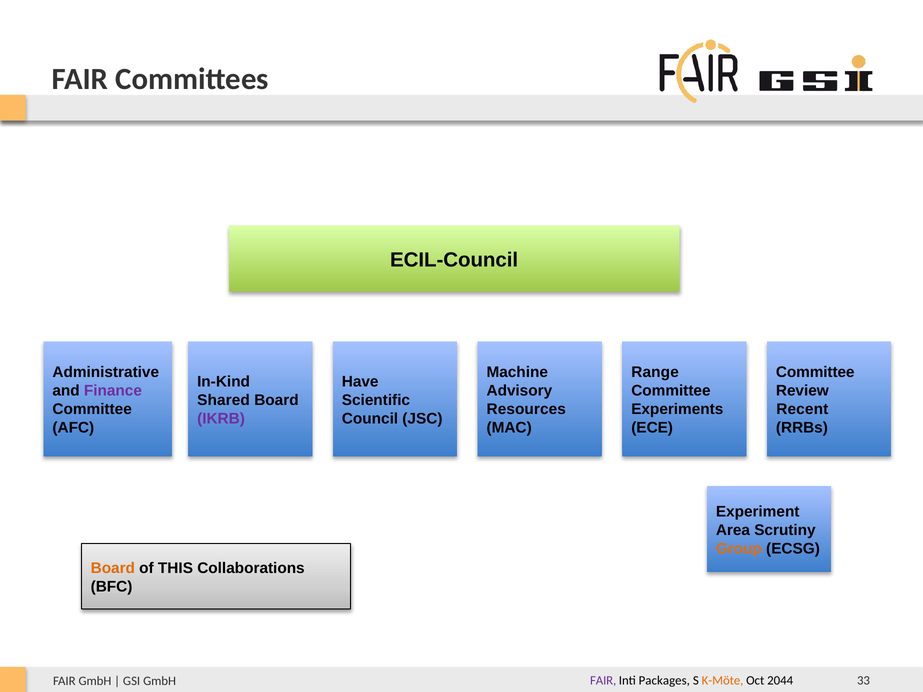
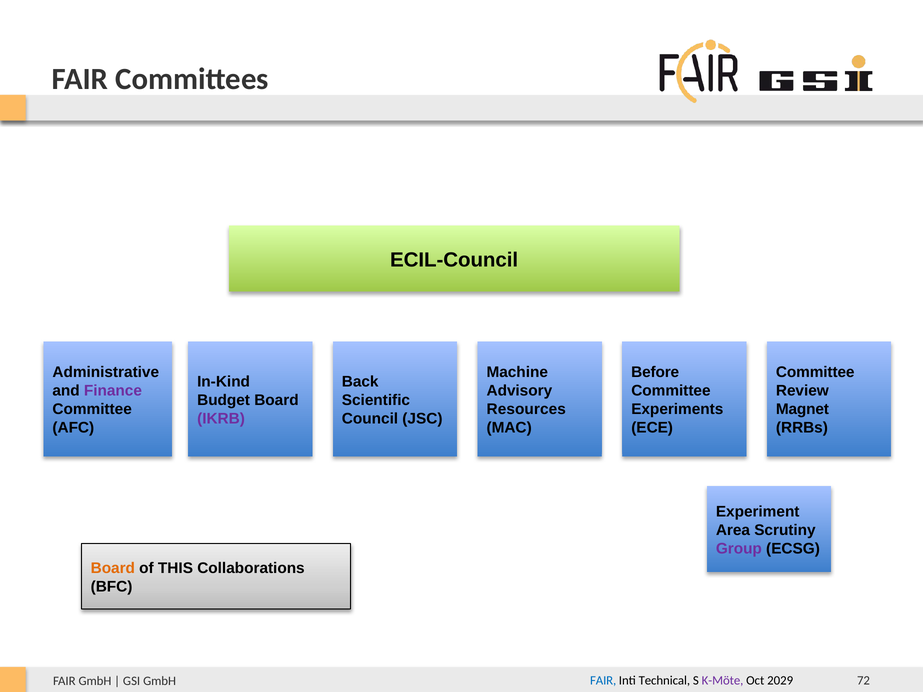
Range: Range -> Before
Have: Have -> Back
Shared: Shared -> Budget
Recent: Recent -> Magnet
Group colour: orange -> purple
FAIR at (603, 681) colour: purple -> blue
Packages: Packages -> Technical
K-Möte colour: orange -> purple
2044: 2044 -> 2029
33: 33 -> 72
